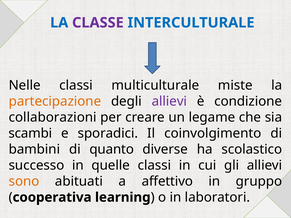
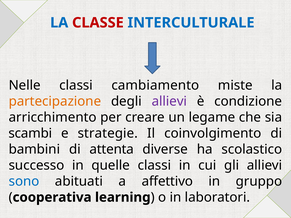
CLASSE colour: purple -> red
multiculturale: multiculturale -> cambiamento
collaborazioni: collaborazioni -> arricchimento
sporadici: sporadici -> strategie
quanto: quanto -> attenta
sono colour: orange -> blue
